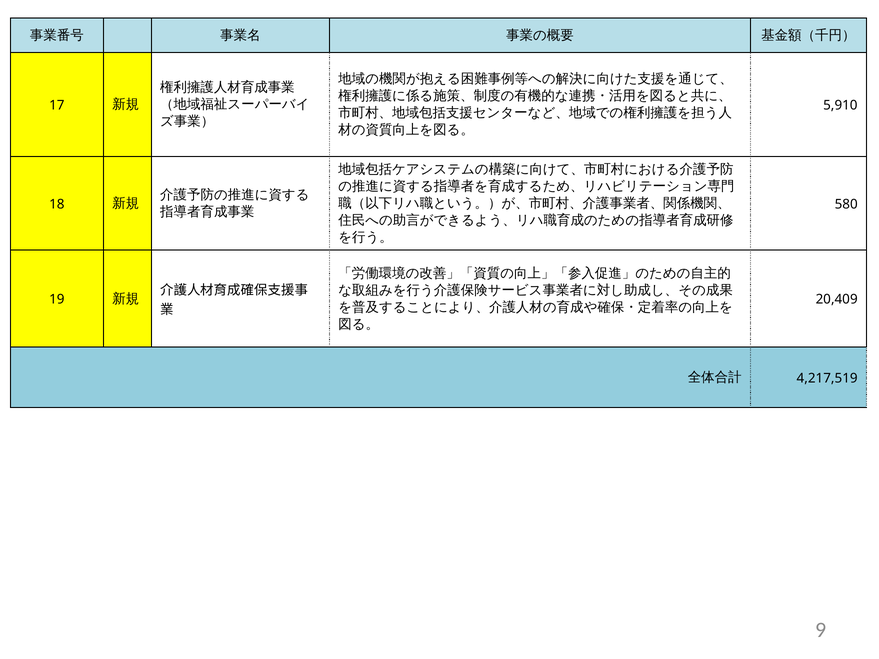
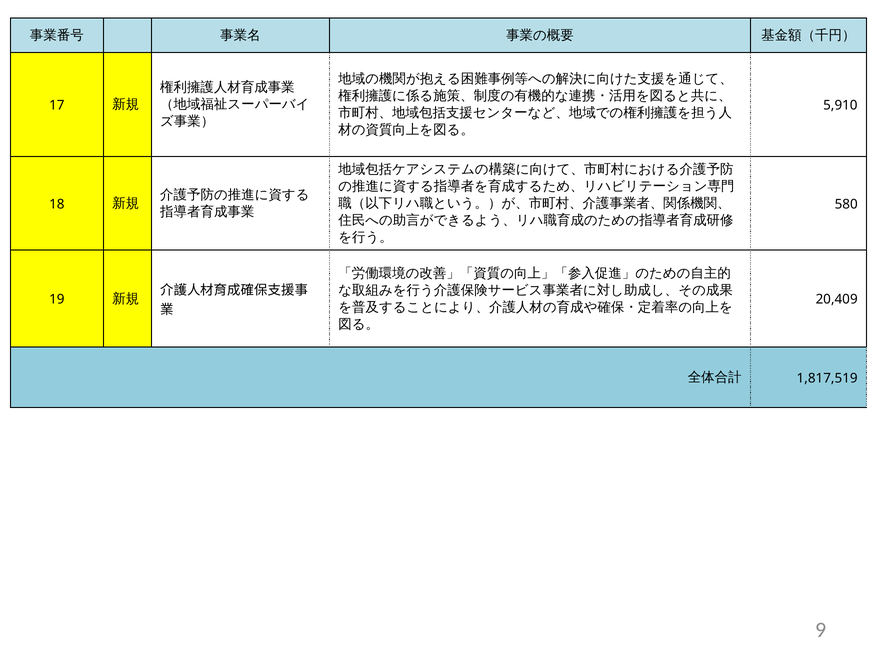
4,217,519: 4,217,519 -> 1,817,519
